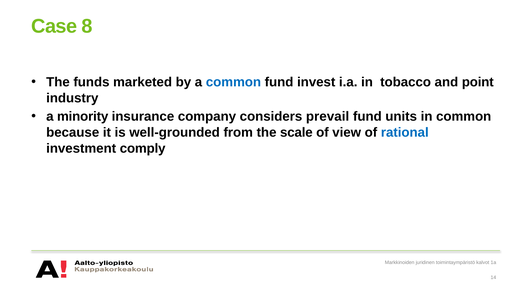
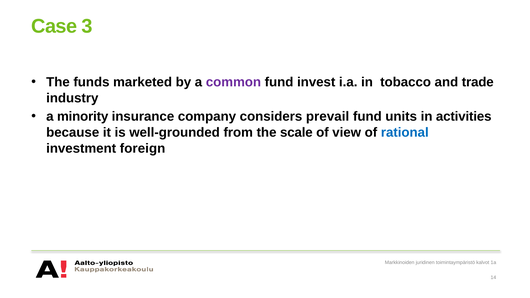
8: 8 -> 3
common at (233, 82) colour: blue -> purple
point: point -> trade
in common: common -> activities
comply: comply -> foreign
